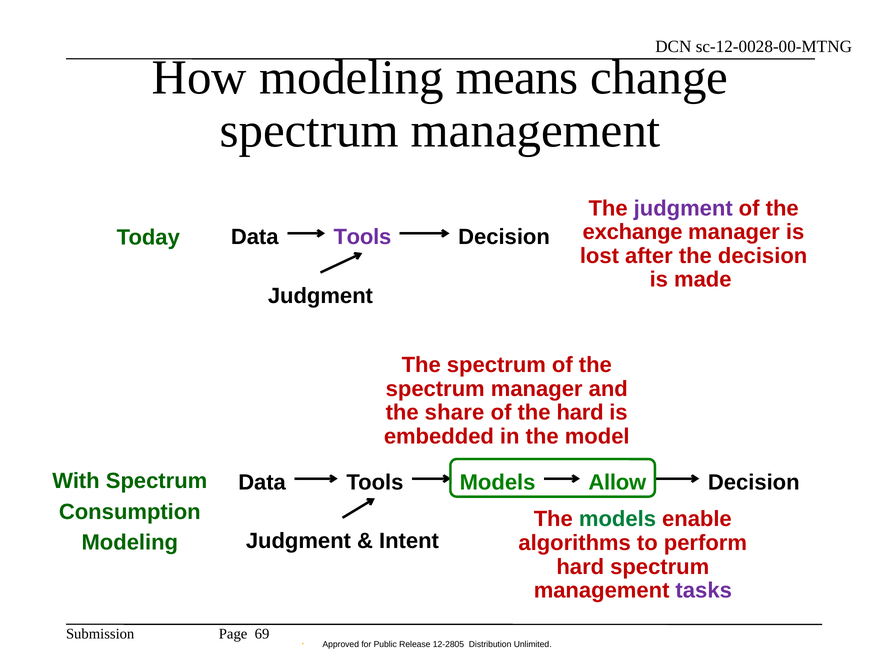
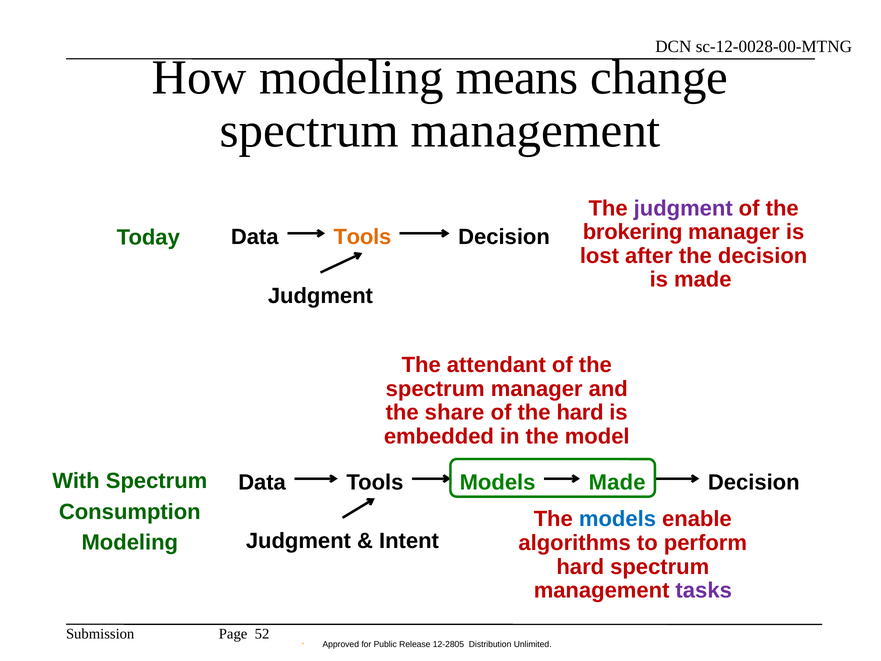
exchange: exchange -> brokering
Tools at (362, 237) colour: purple -> orange
spectrum at (496, 365): spectrum -> attendant
Models Allow: Allow -> Made
models at (617, 519) colour: green -> blue
69: 69 -> 52
